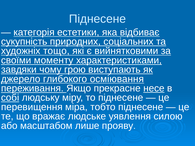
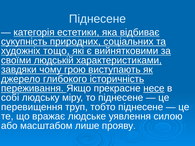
моменту: моменту -> людській
осміювання: осміювання -> історичність
собі underline: present -> none
міра: міра -> труп
